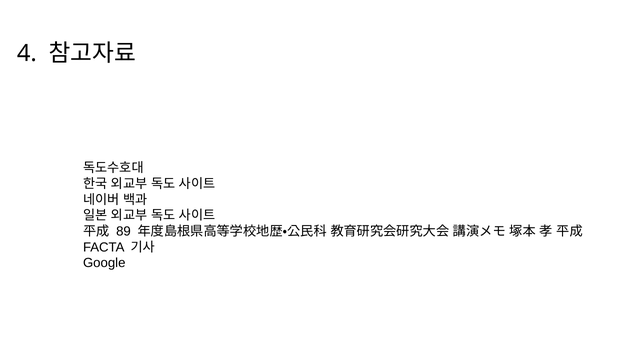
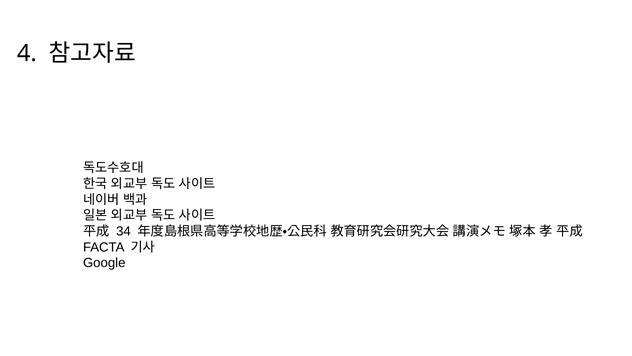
89: 89 -> 34
